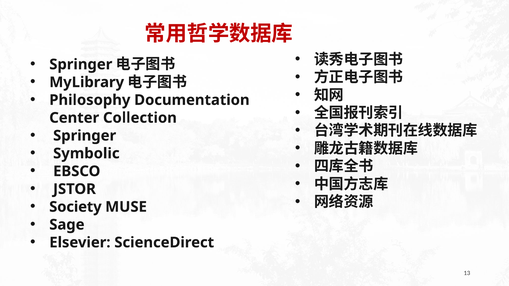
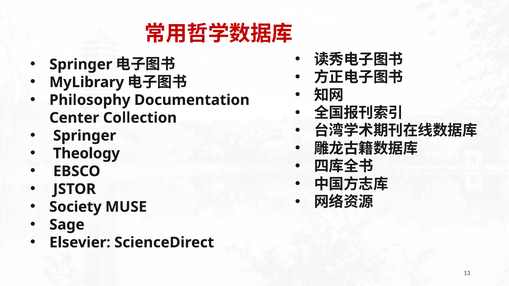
Symbolic: Symbolic -> Theology
